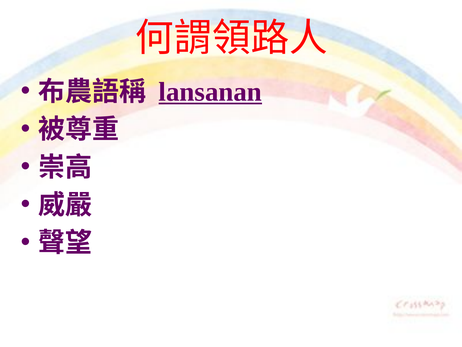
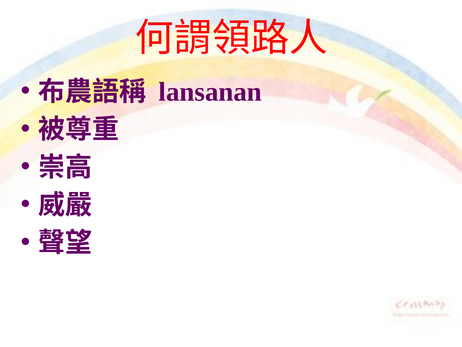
lansanan underline: present -> none
